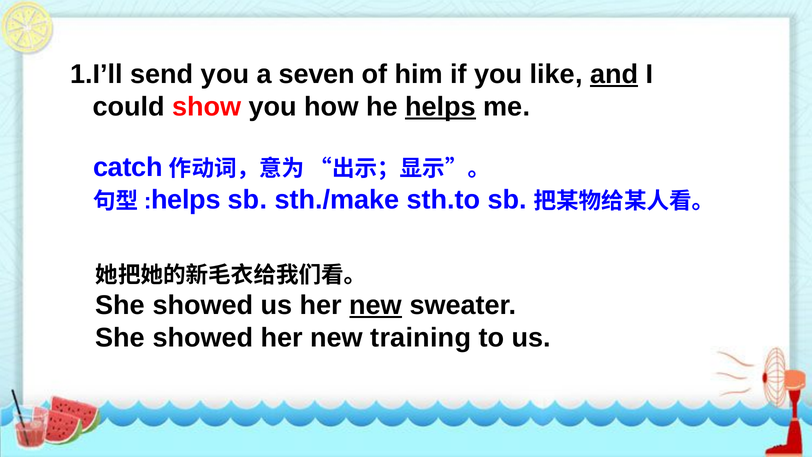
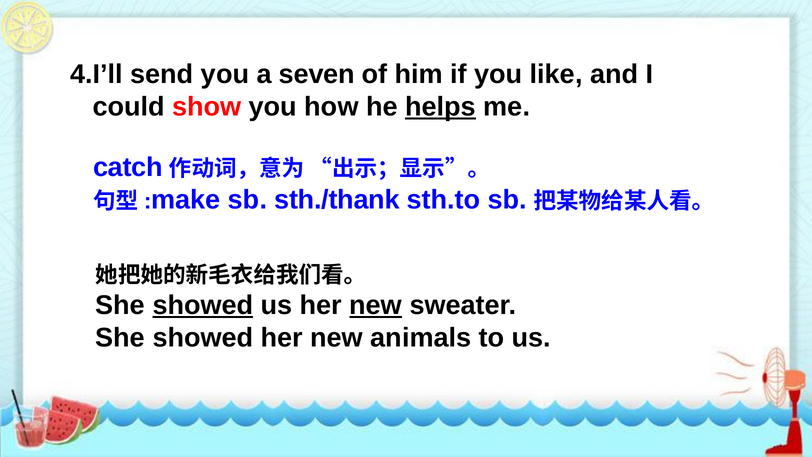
1.I’ll: 1.I’ll -> 4.I’ll
and underline: present -> none
helps at (186, 200): helps -> make
sth./make: sth./make -> sth./thank
showed at (203, 305) underline: none -> present
training: training -> animals
